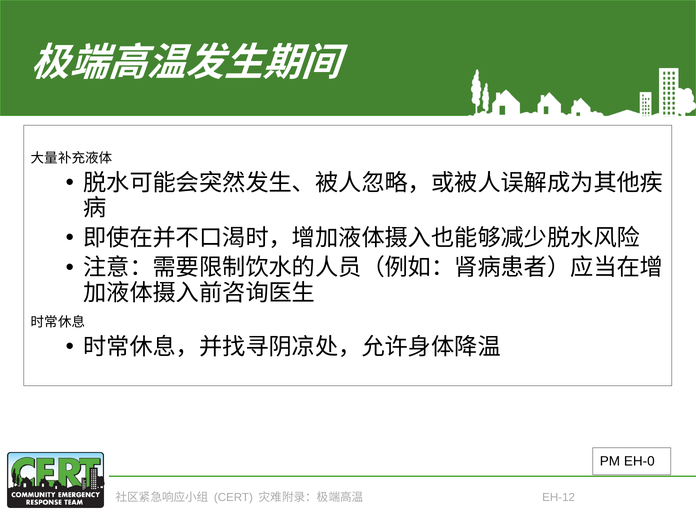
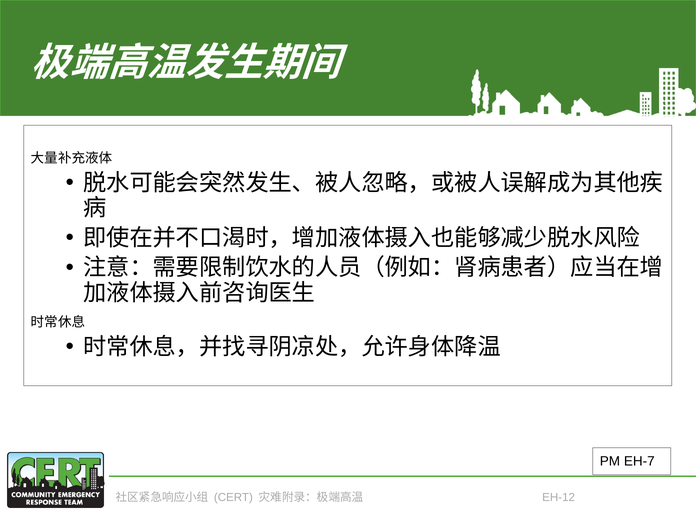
EH-0: EH-0 -> EH-7
